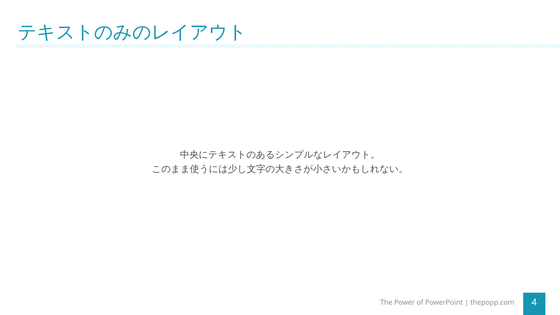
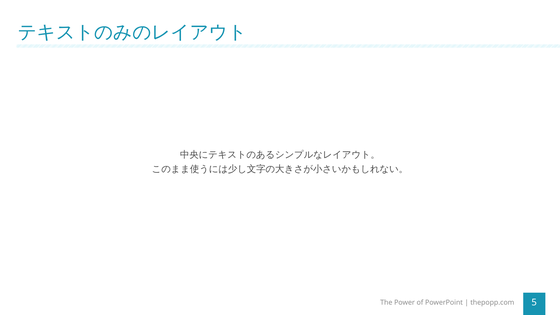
4: 4 -> 5
